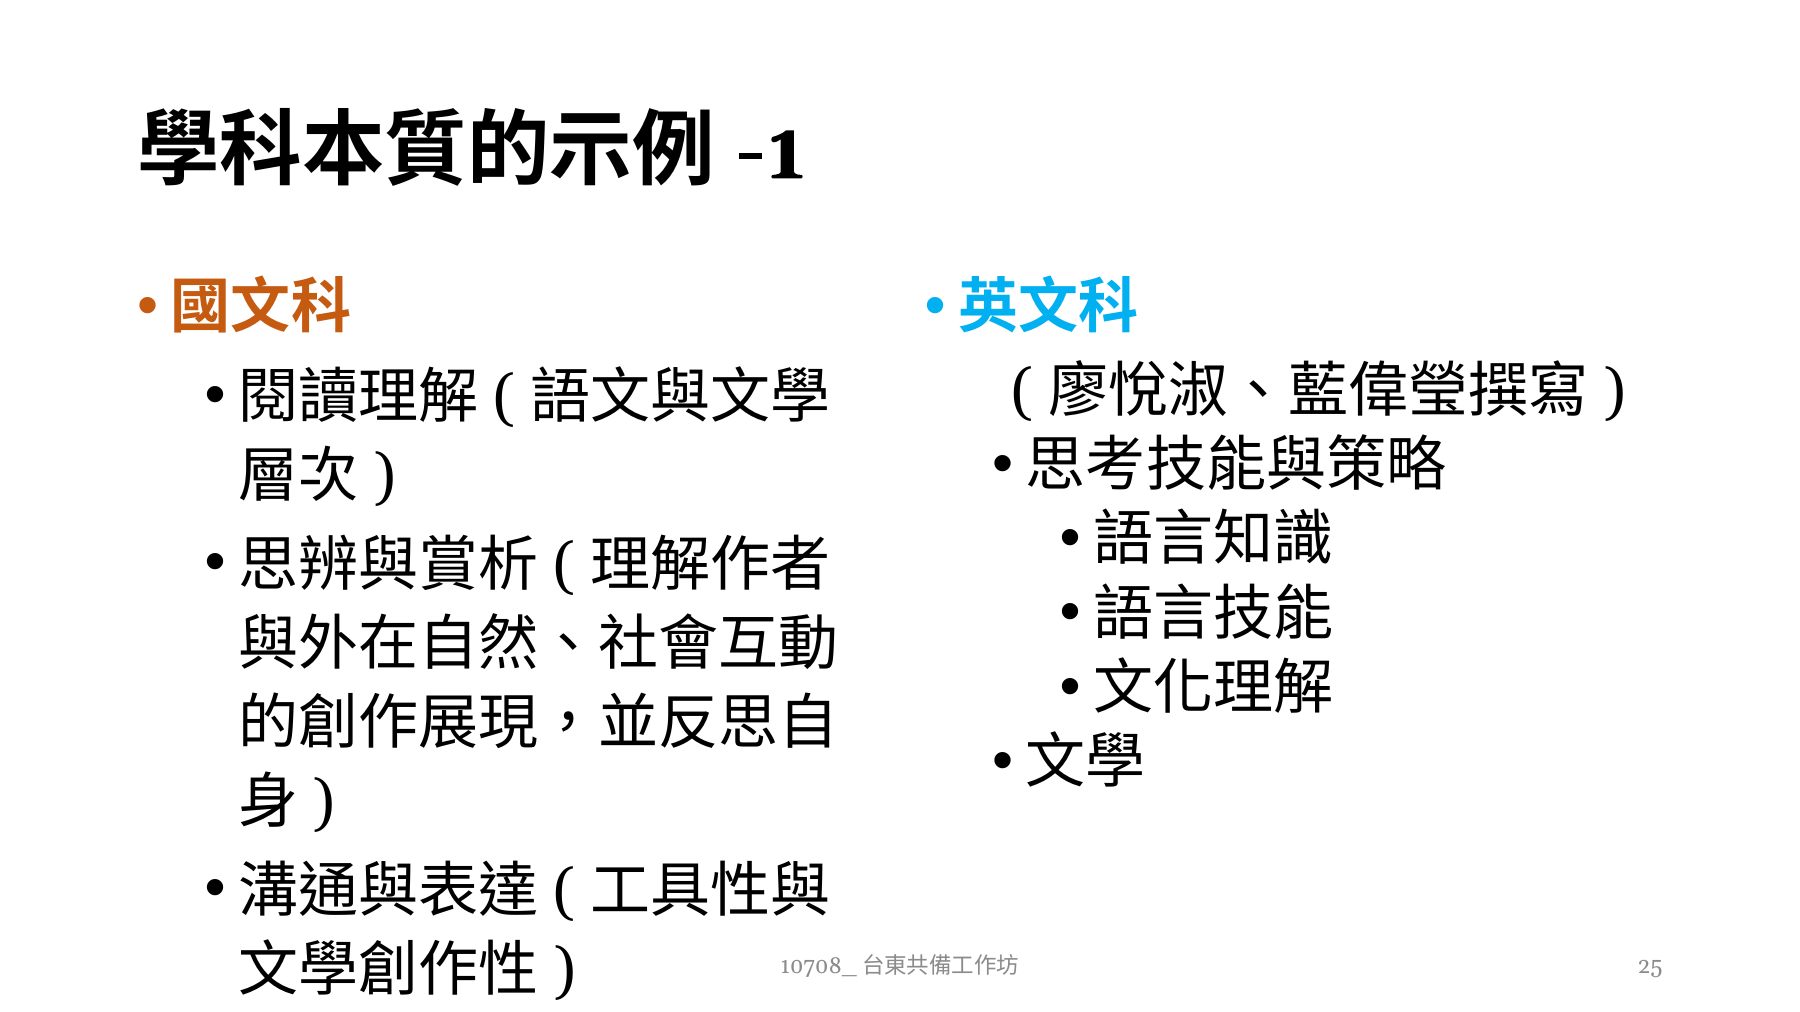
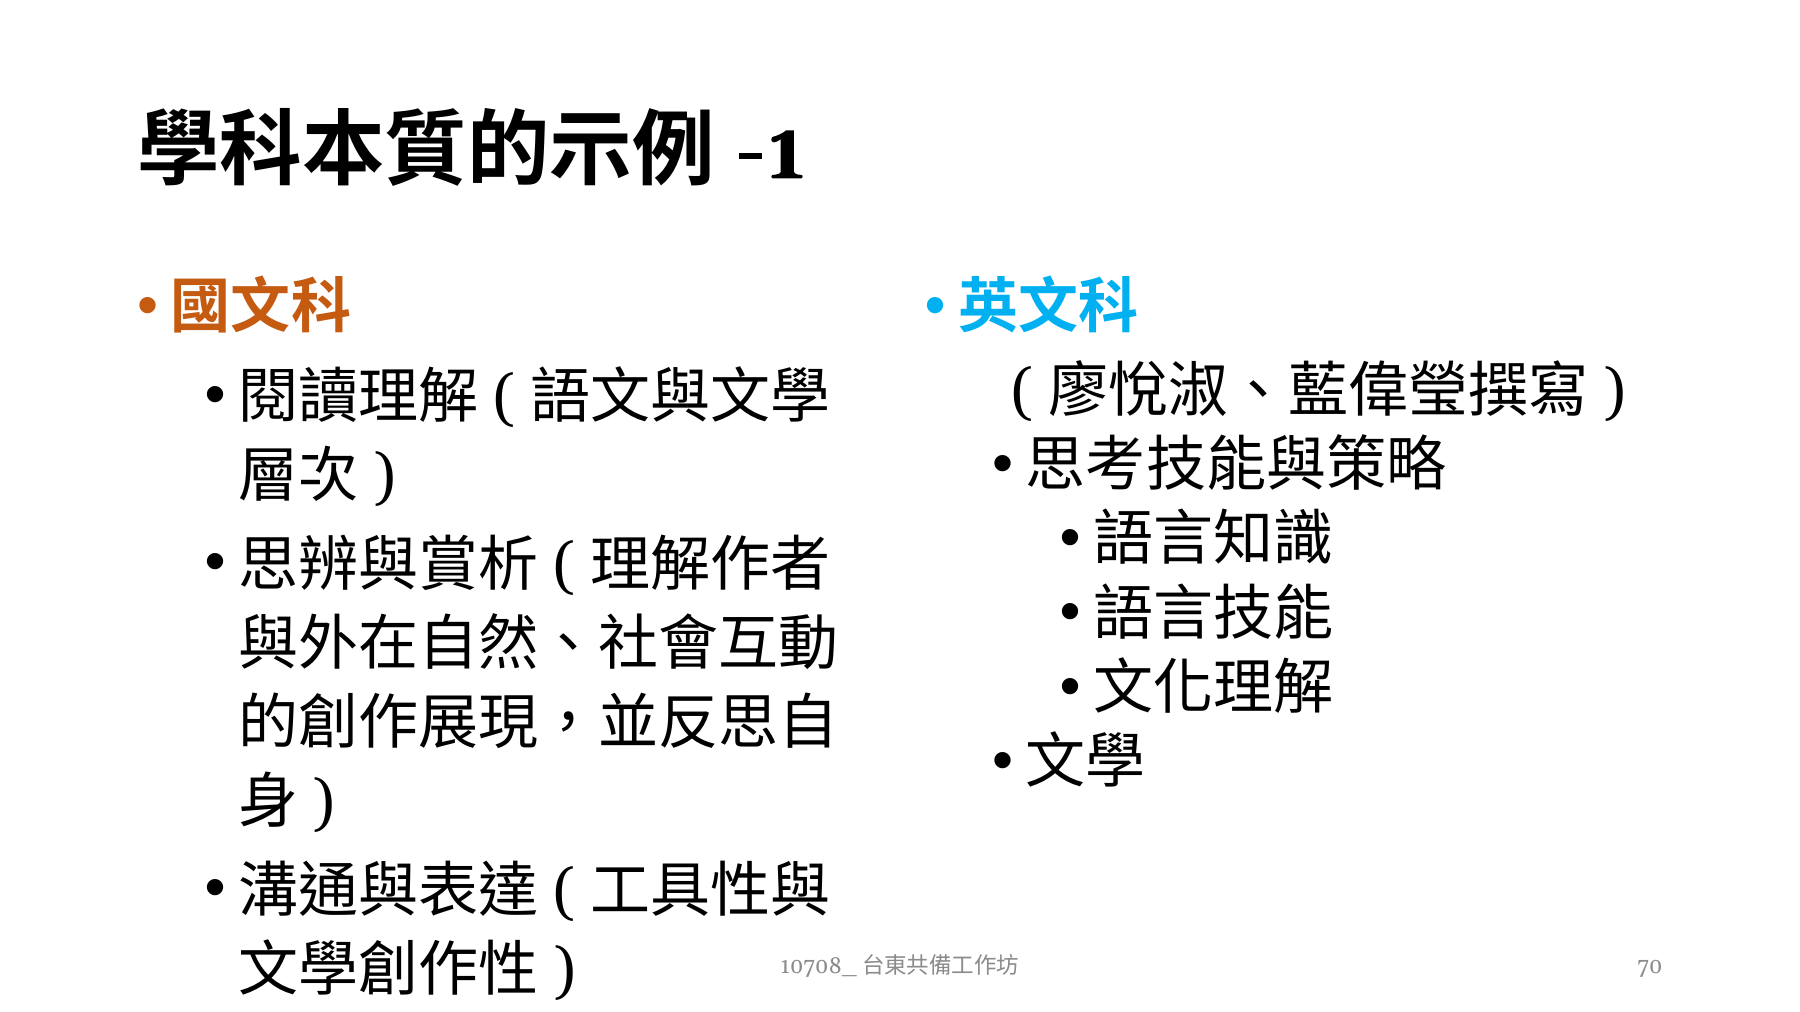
25: 25 -> 70
